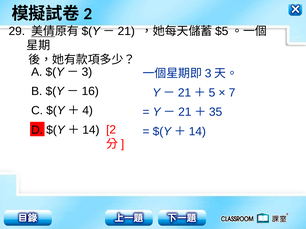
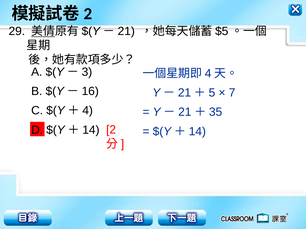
3 at (208, 74): 3 -> 4
